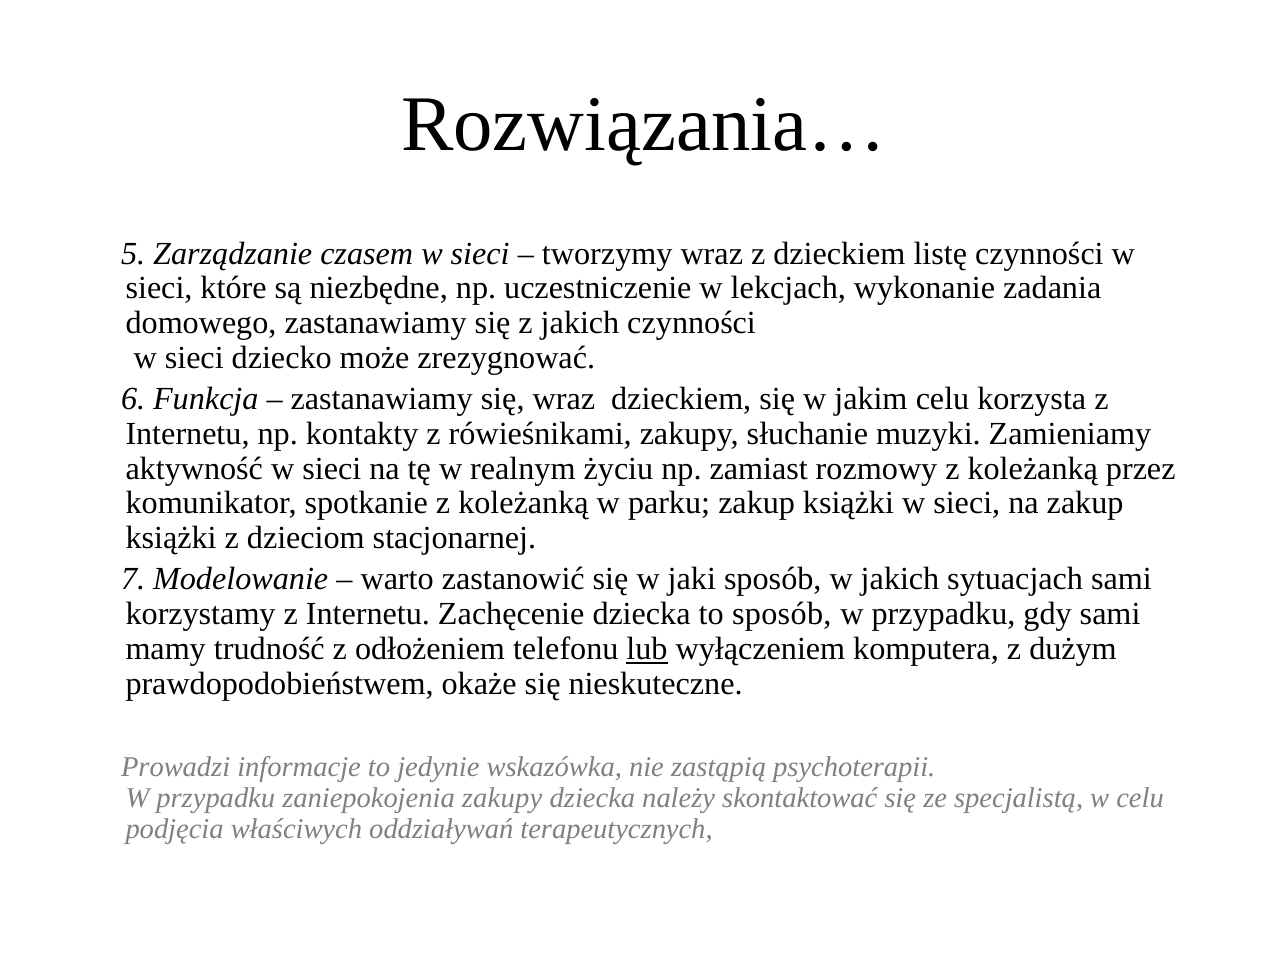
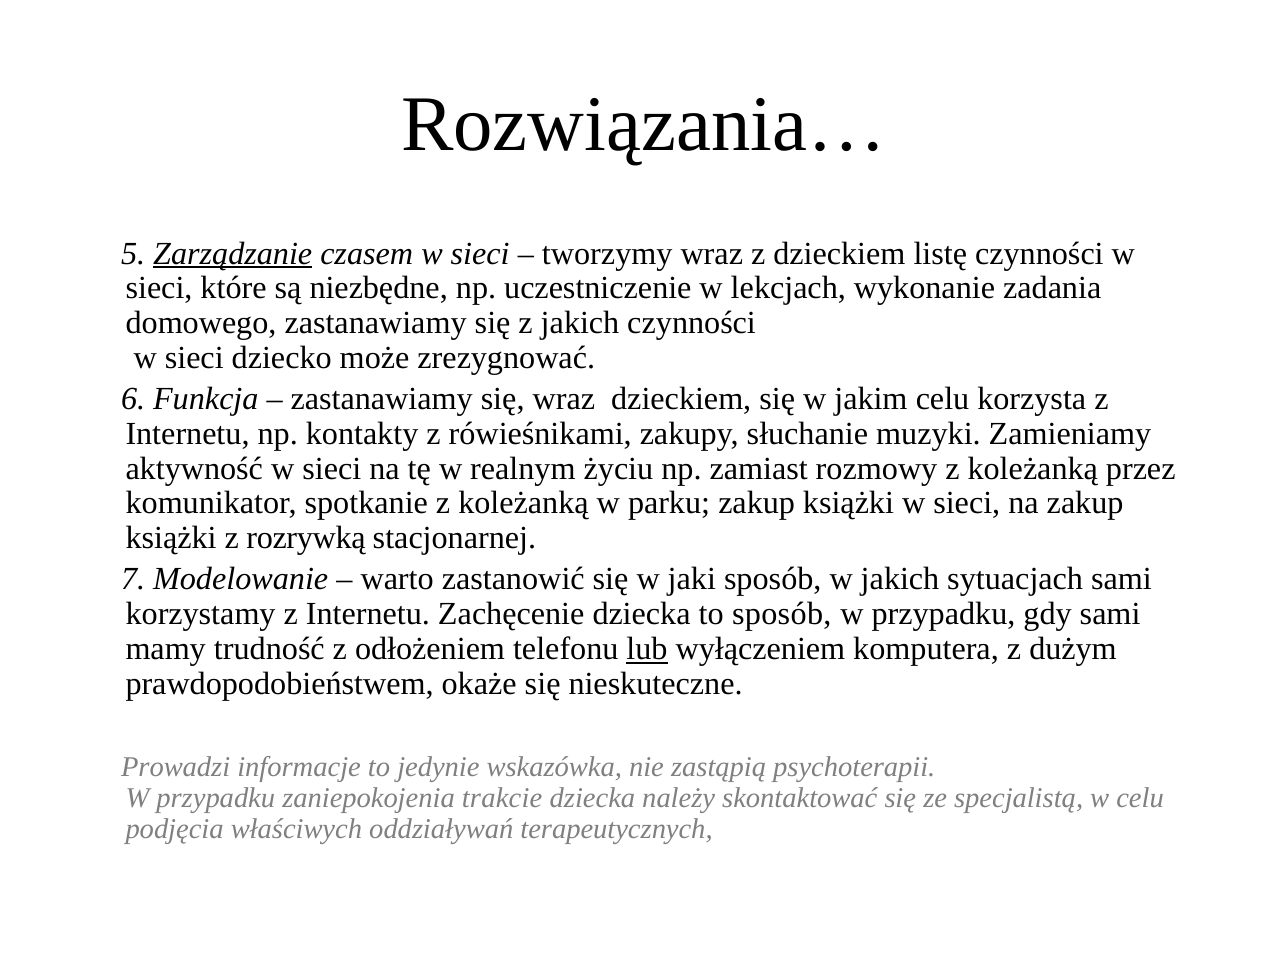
Zarządzanie underline: none -> present
dzieciom: dzieciom -> rozrywką
zaniepokojenia zakupy: zakupy -> trakcie
